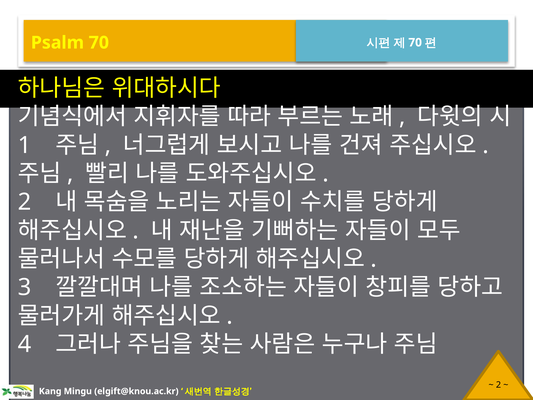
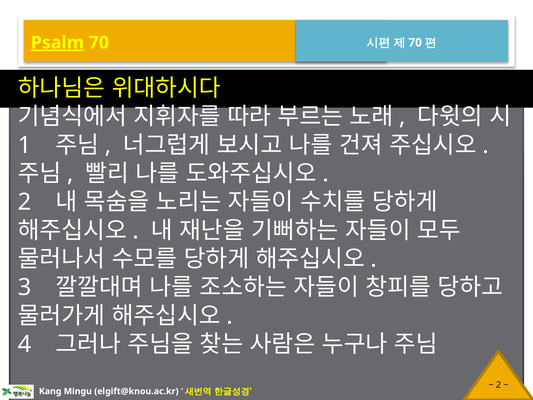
Psalm underline: none -> present
